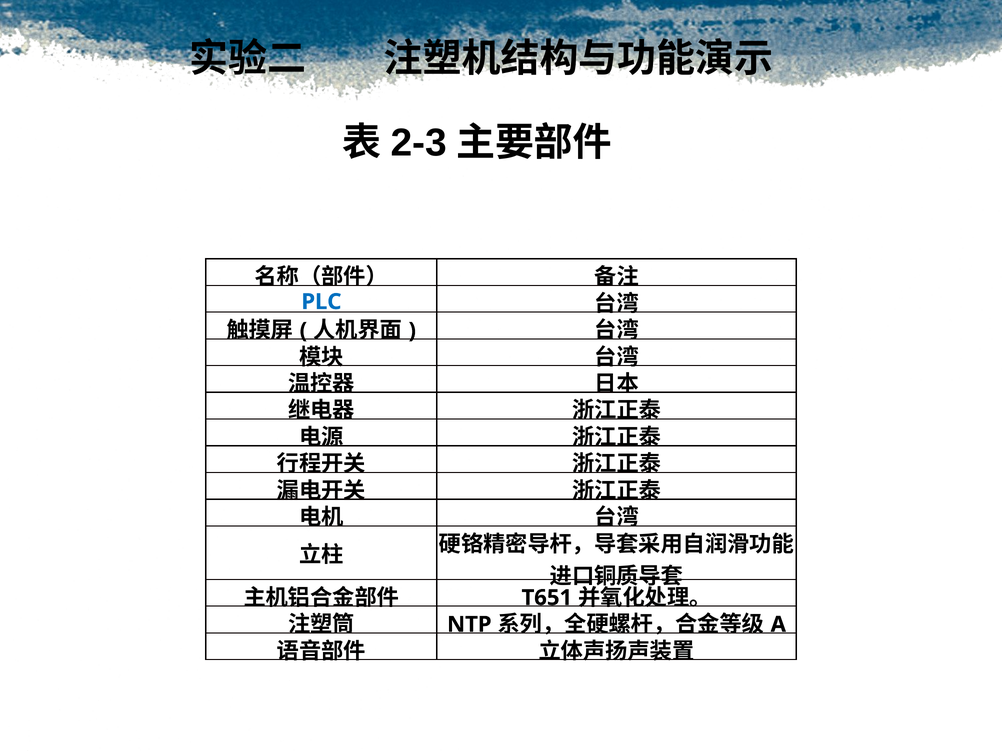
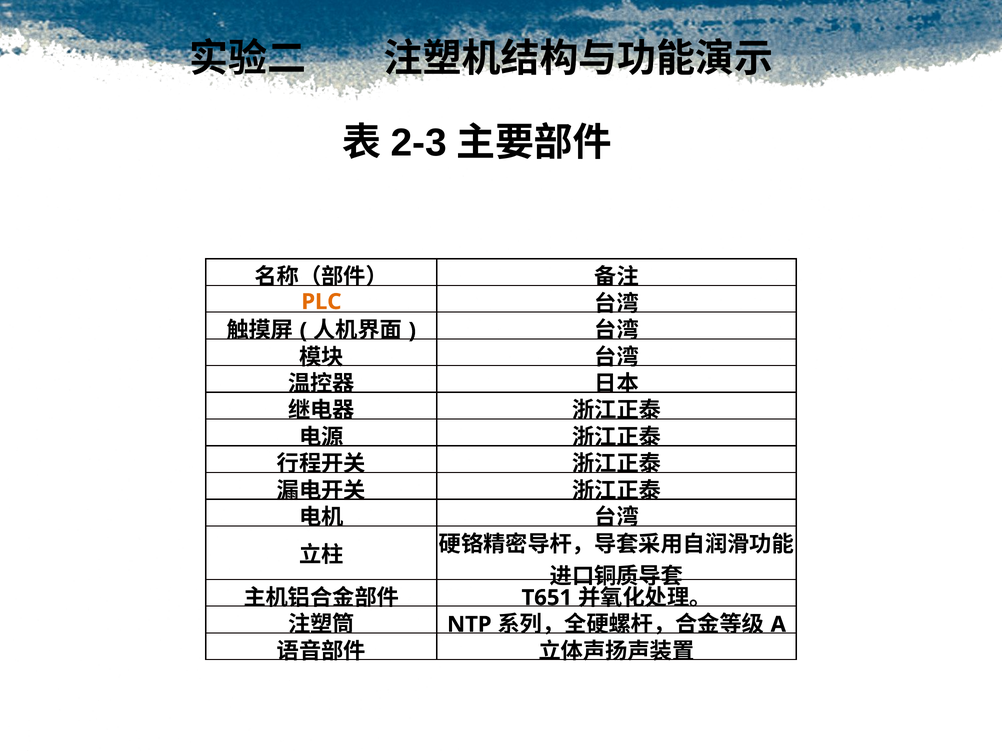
PLC colour: blue -> orange
